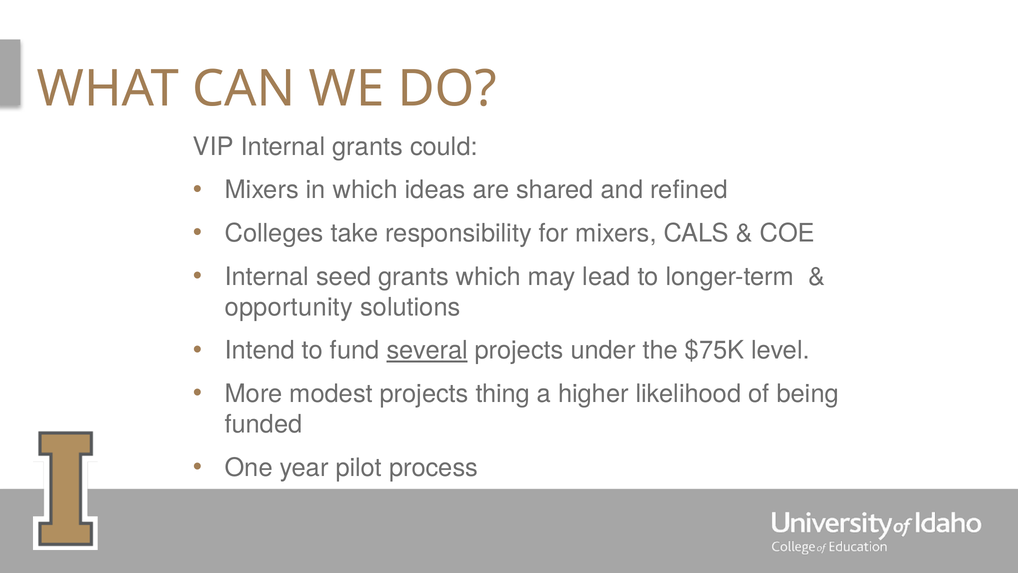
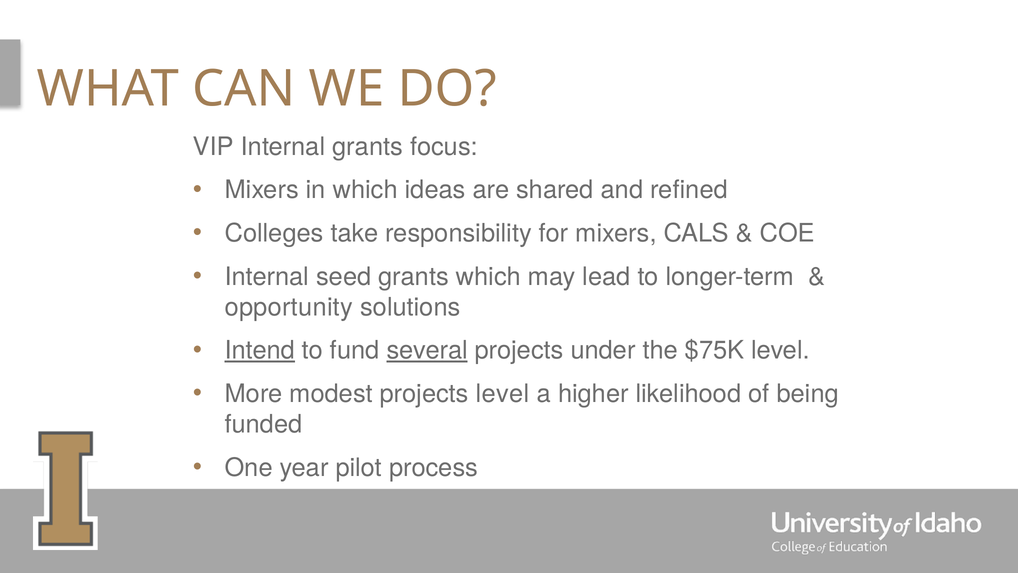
could: could -> focus
Intend underline: none -> present
projects thing: thing -> level
